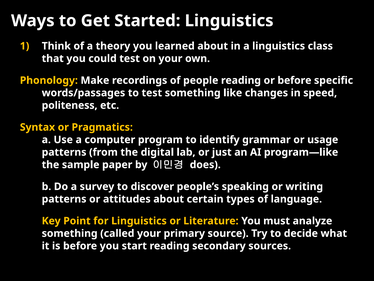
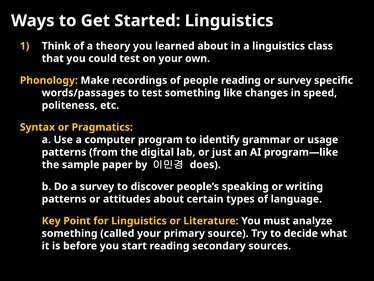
or before: before -> survey
